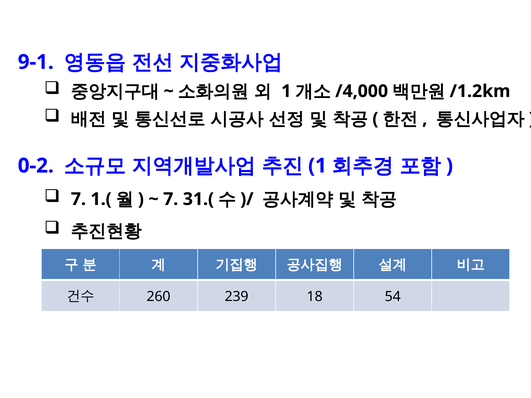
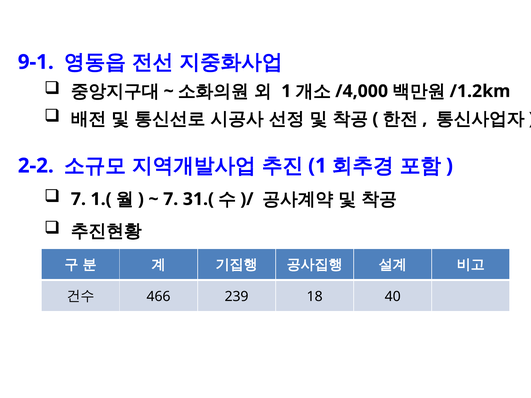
0-2: 0-2 -> 2-2
260: 260 -> 466
54: 54 -> 40
